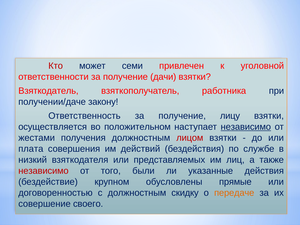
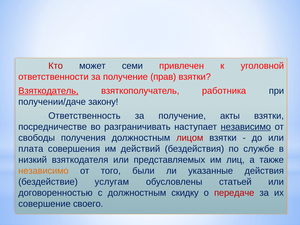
дачи: дачи -> прав
Взяткодатель underline: none -> present
лицу: лицу -> акты
осуществляется: осуществляется -> посредничестве
положительном: положительном -> разграничивать
жестами: жестами -> свободы
независимо at (43, 171) colour: red -> orange
крупном: крупном -> услугам
прямые: прямые -> статьей
передаче colour: orange -> red
